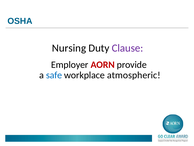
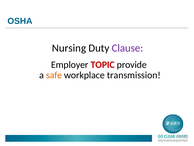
AORN: AORN -> TOPIC
safe colour: blue -> orange
atmospheric: atmospheric -> transmission
